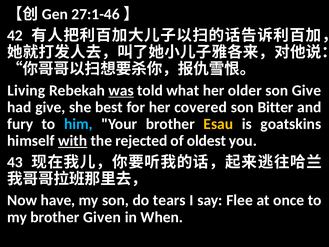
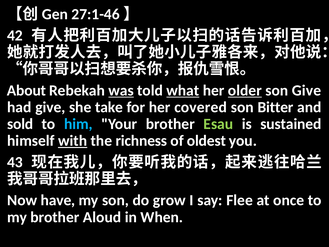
Living: Living -> About
what underline: none -> present
older underline: none -> present
best: best -> take
fury: fury -> sold
Esau colour: yellow -> light green
goatskins: goatskins -> sustained
rejected: rejected -> richness
tears: tears -> grow
Given: Given -> Aloud
